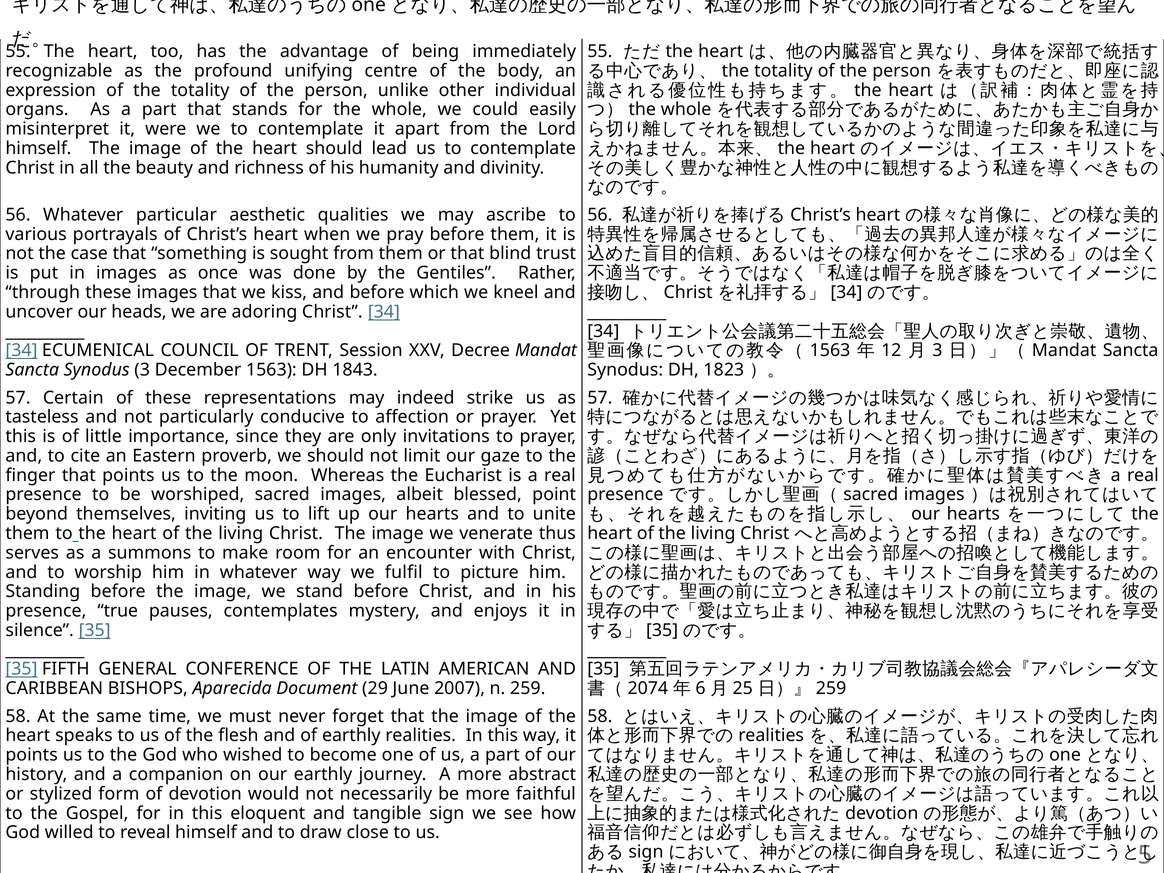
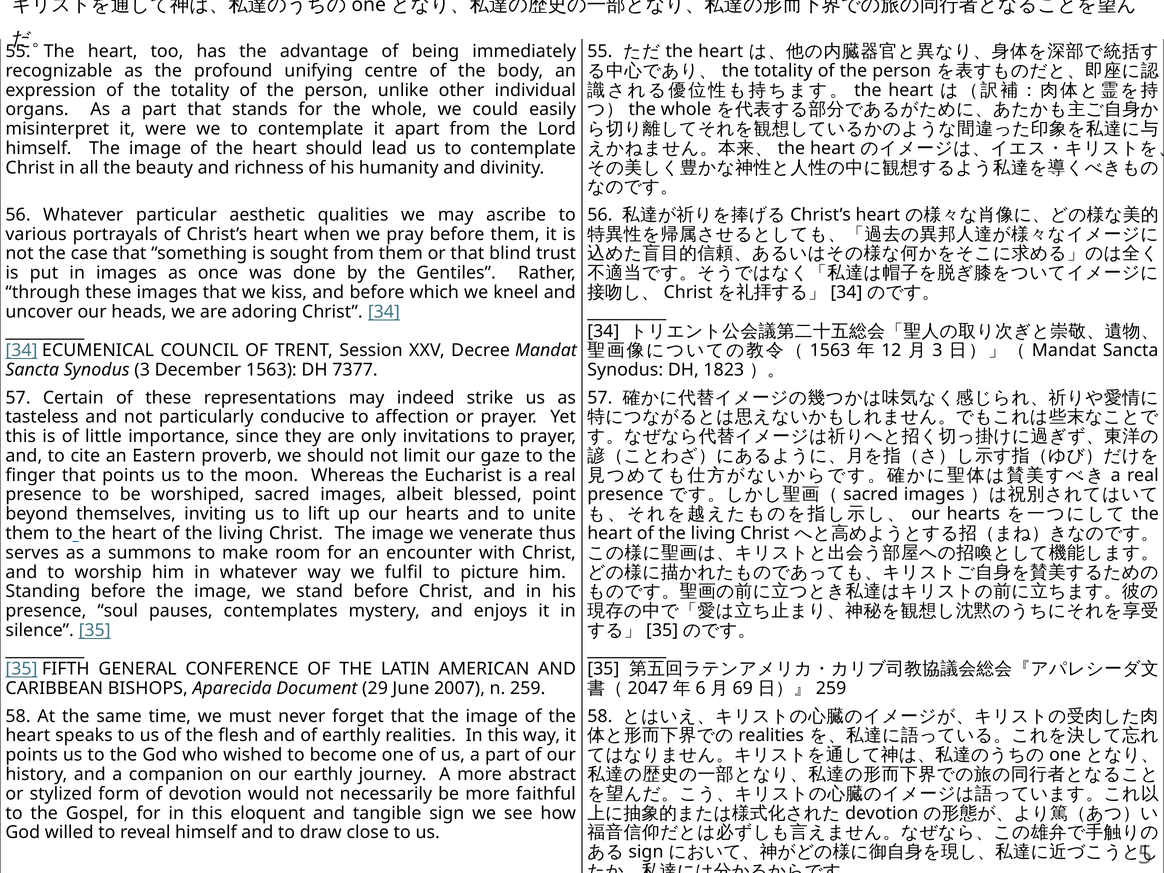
1843: 1843 -> 7377
true: true -> soul
2074: 2074 -> 2047
25: 25 -> 69
